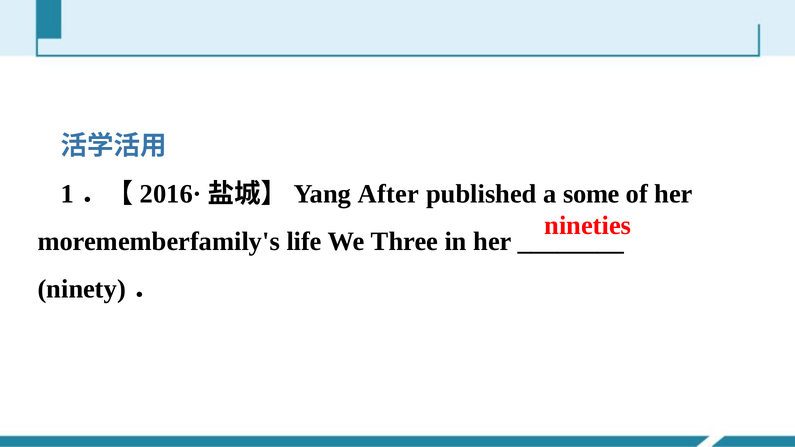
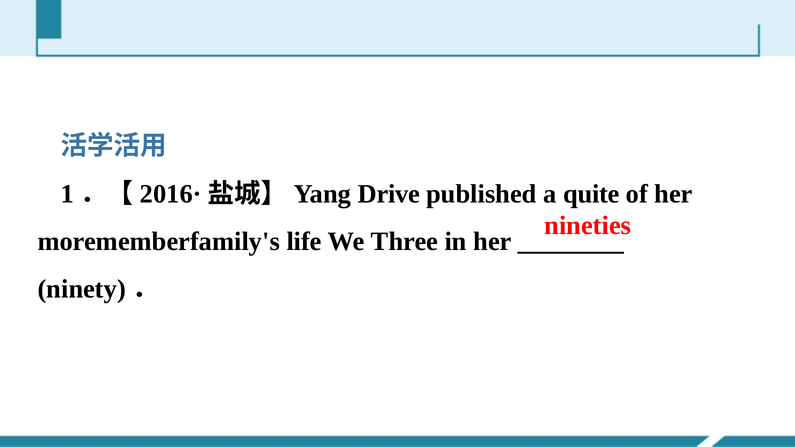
After: After -> Drive
some: some -> quite
